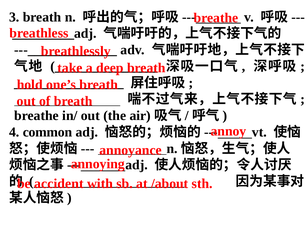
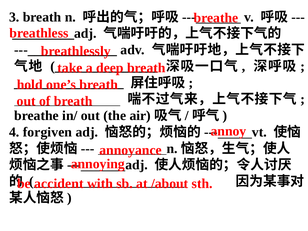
common: common -> forgiven
